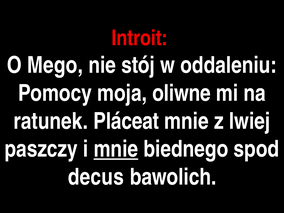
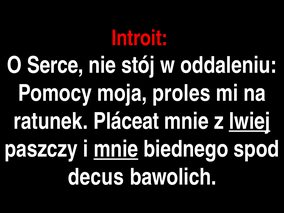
Mego: Mego -> Serce
oliwne: oliwne -> proles
lwiej underline: none -> present
